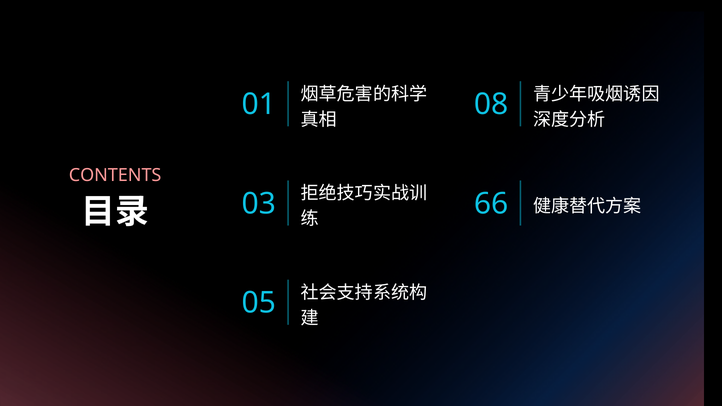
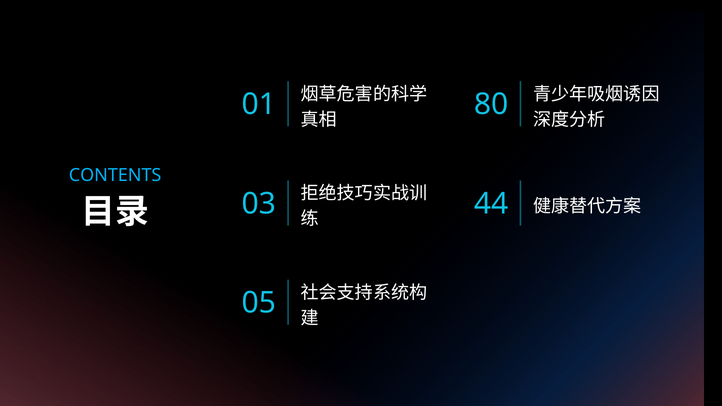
08: 08 -> 80
CONTENTS colour: pink -> light blue
66: 66 -> 44
